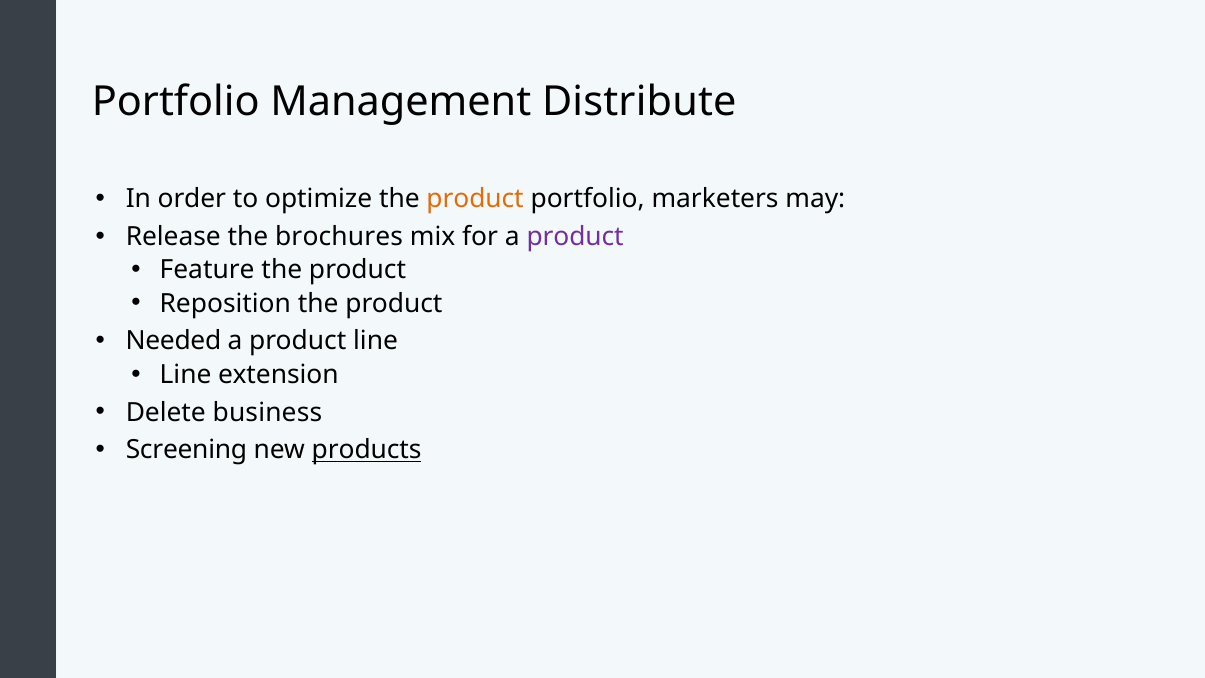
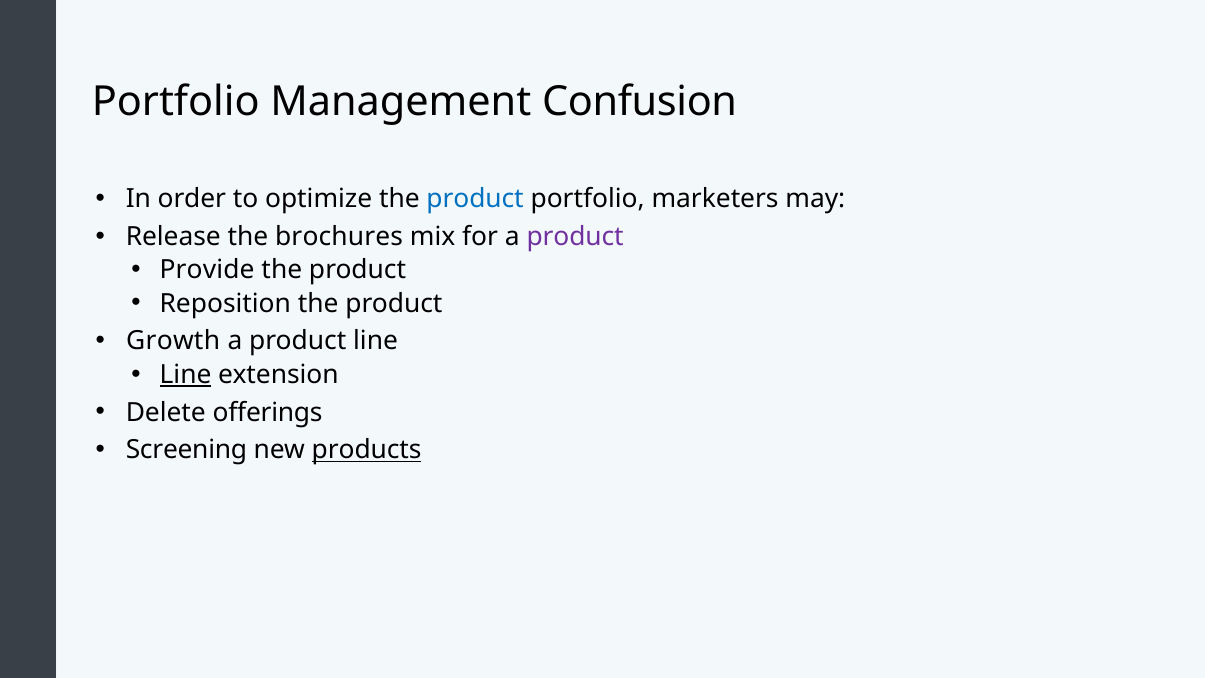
Distribute: Distribute -> Confusion
product at (475, 199) colour: orange -> blue
Feature: Feature -> Provide
Needed: Needed -> Growth
Line at (186, 374) underline: none -> present
business: business -> offerings
